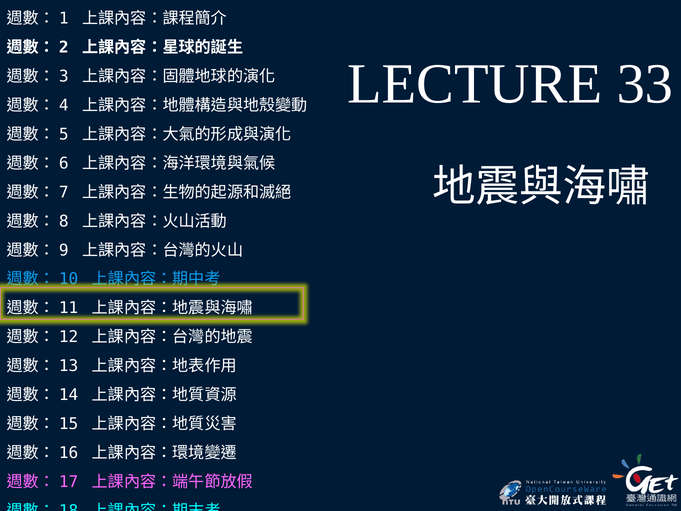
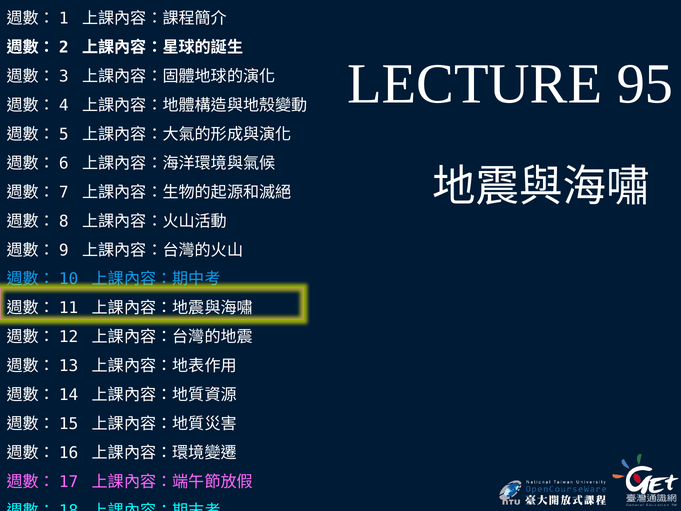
33: 33 -> 95
